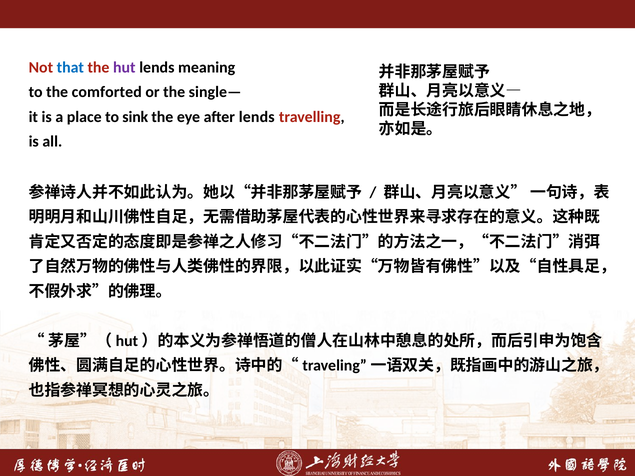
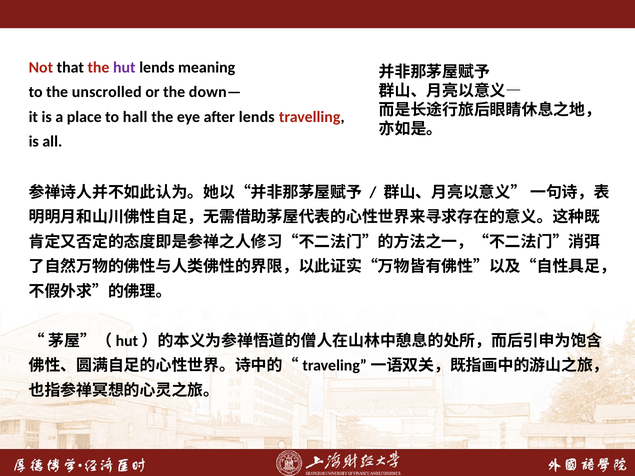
that colour: blue -> black
comforted: comforted -> unscrolled
single—: single— -> down—
sink: sink -> hall
